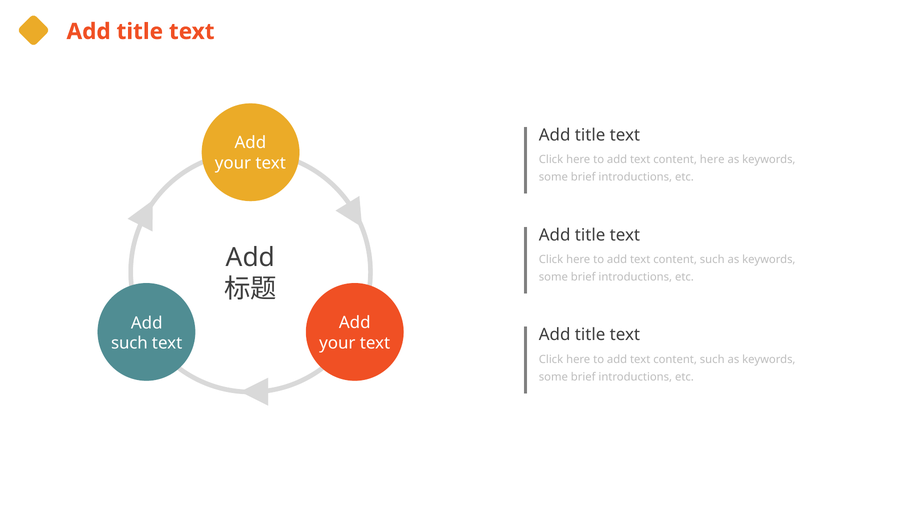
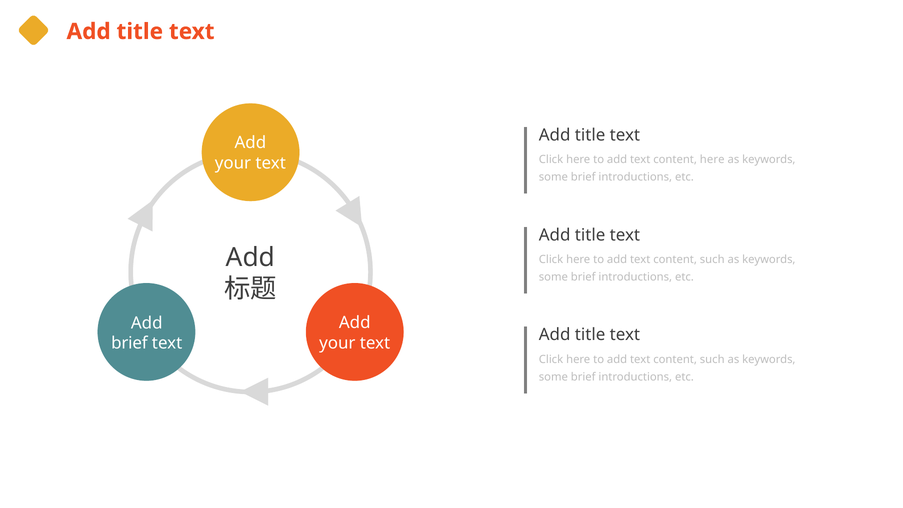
such at (129, 343): such -> brief
